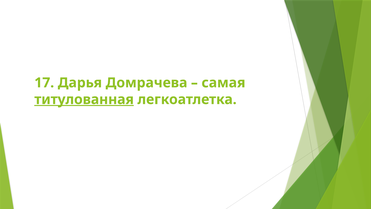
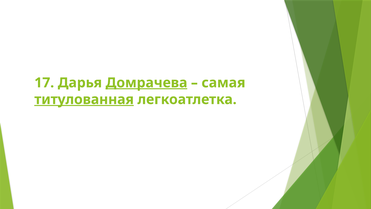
Домрачева underline: none -> present
